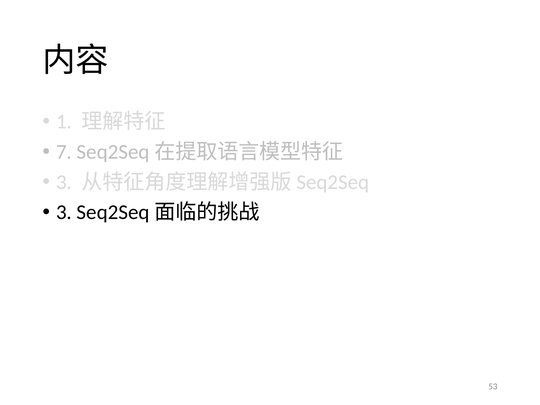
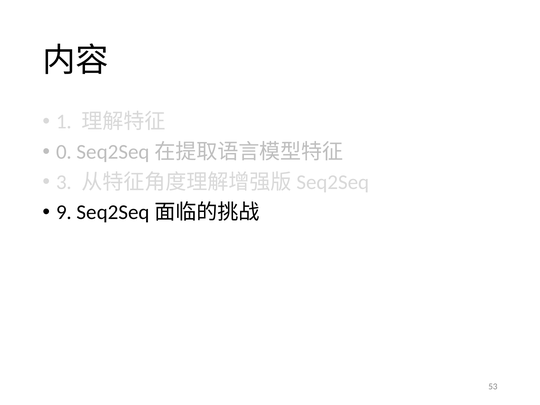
7: 7 -> 0
3 at (64, 212): 3 -> 9
